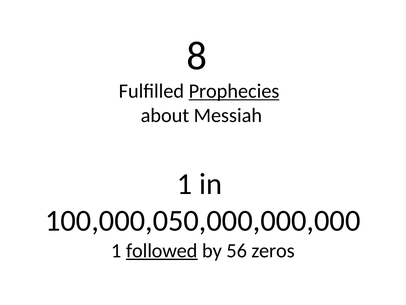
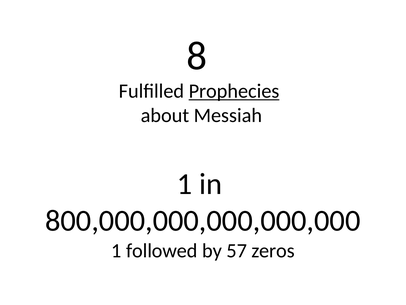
100,000,050,000,000,000: 100,000,050,000,000,000 -> 800,000,000,000,000,000
followed underline: present -> none
56: 56 -> 57
